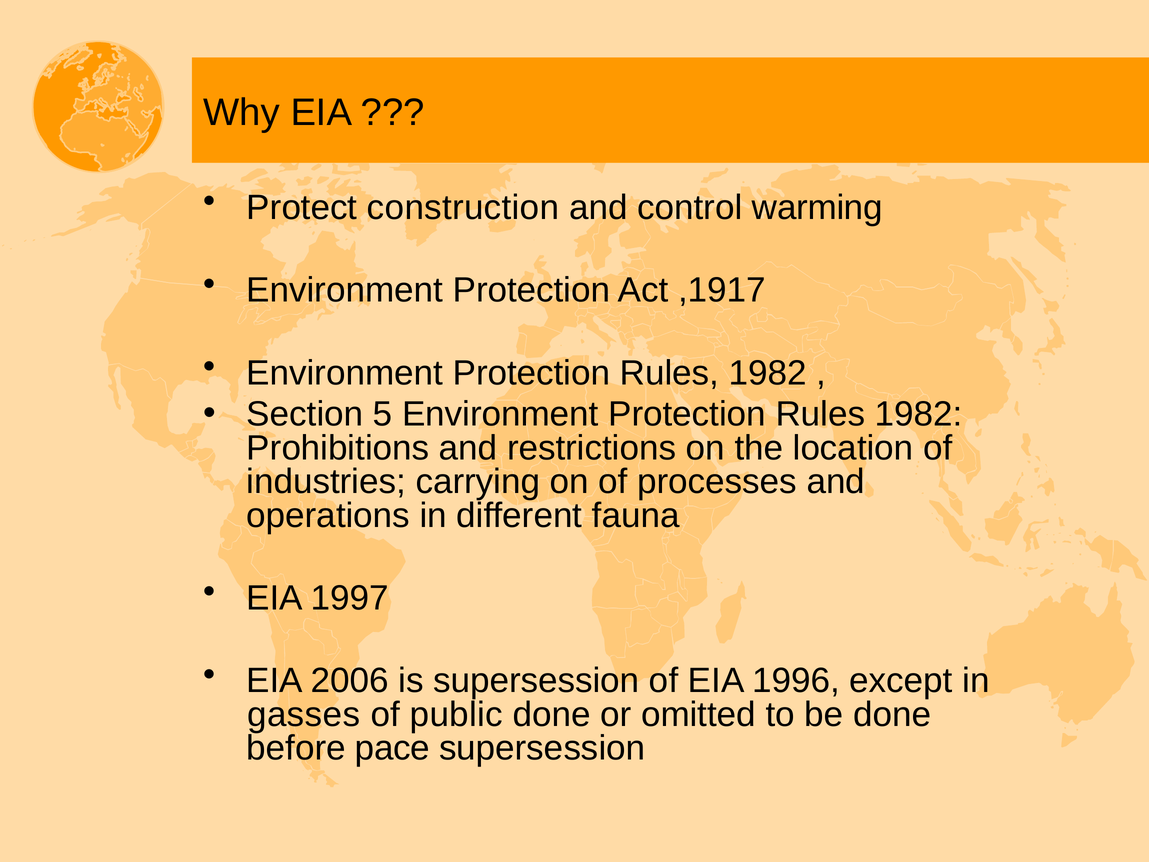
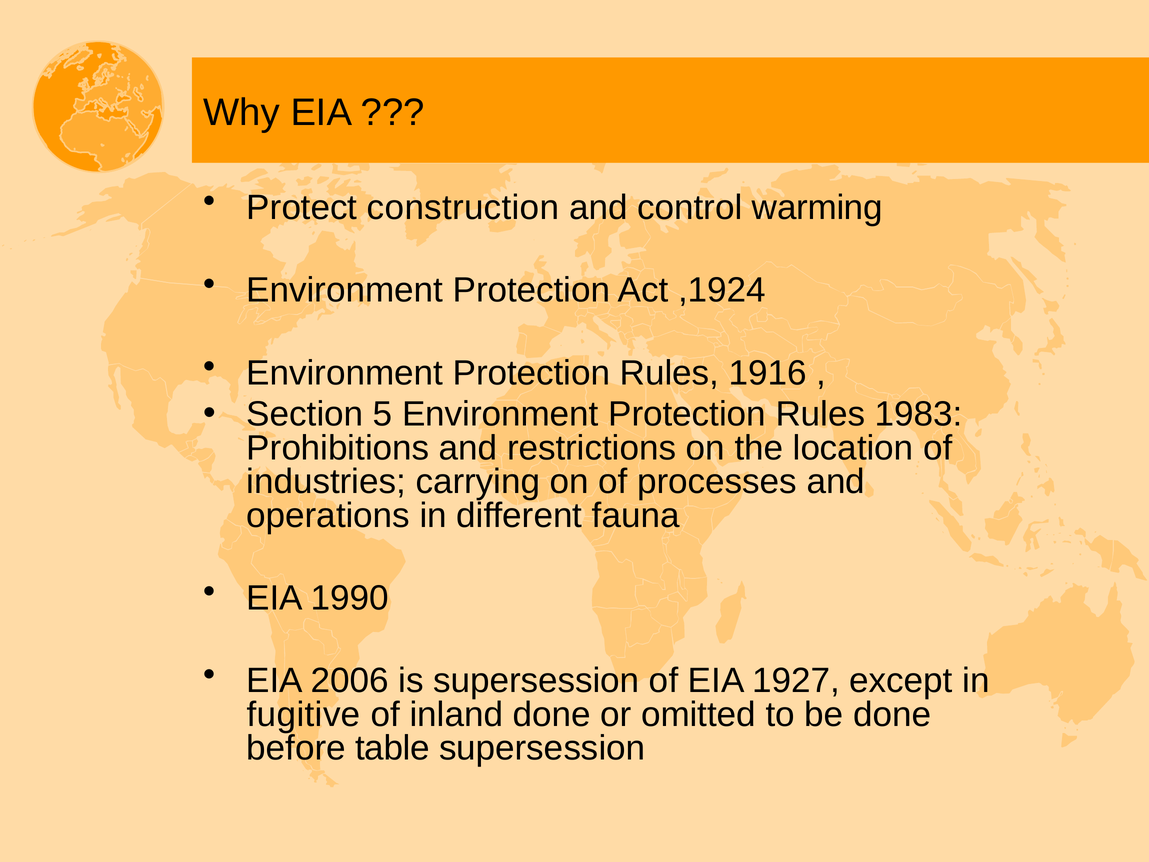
,1917: ,1917 -> ,1924
1982 at (768, 373): 1982 -> 1916
1982 at (919, 414): 1982 -> 1983
1997: 1997 -> 1990
1996: 1996 -> 1927
gasses: gasses -> fugitive
public: public -> inland
pace: pace -> table
